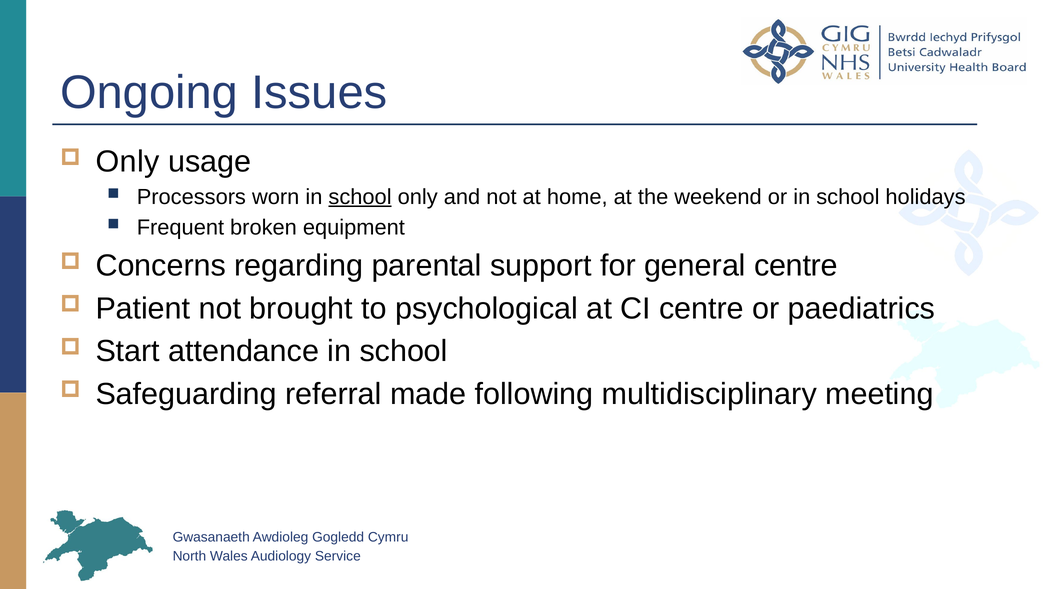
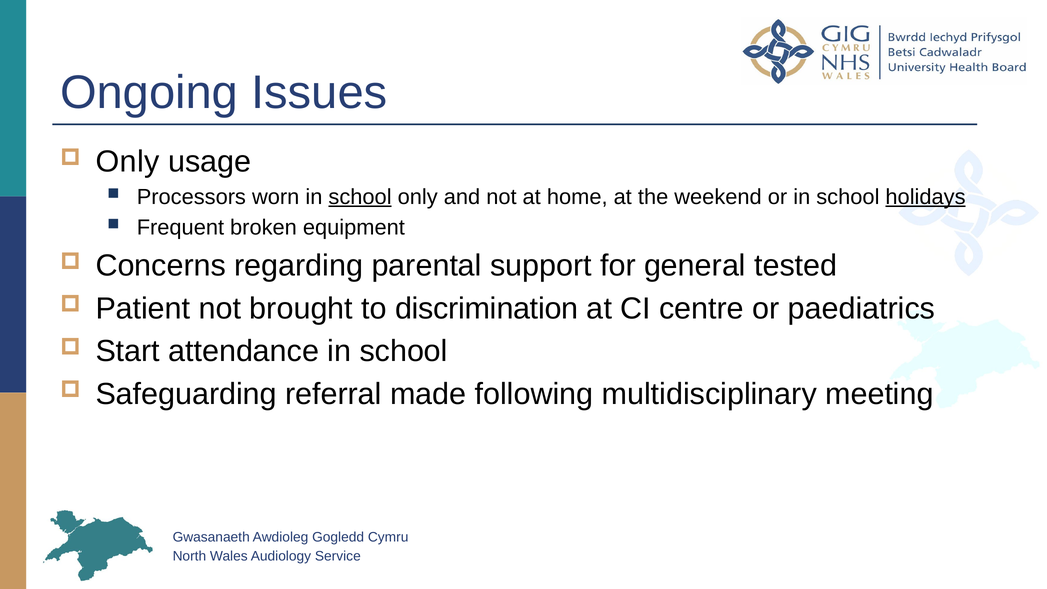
holidays underline: none -> present
general centre: centre -> tested
psychological: psychological -> discrimination
